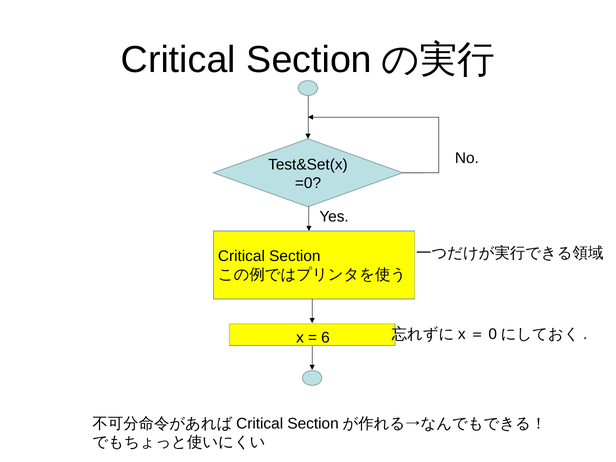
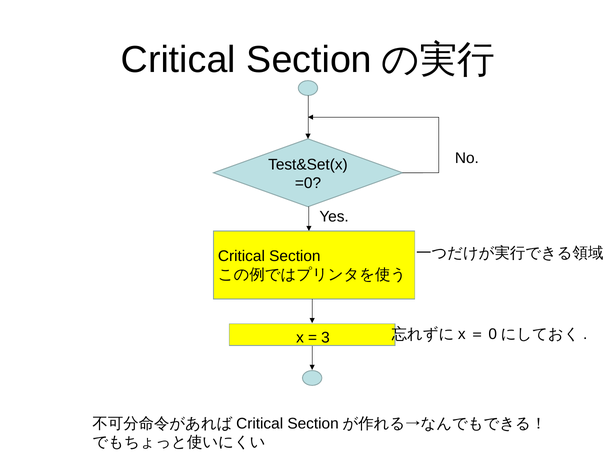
6: 6 -> 3
